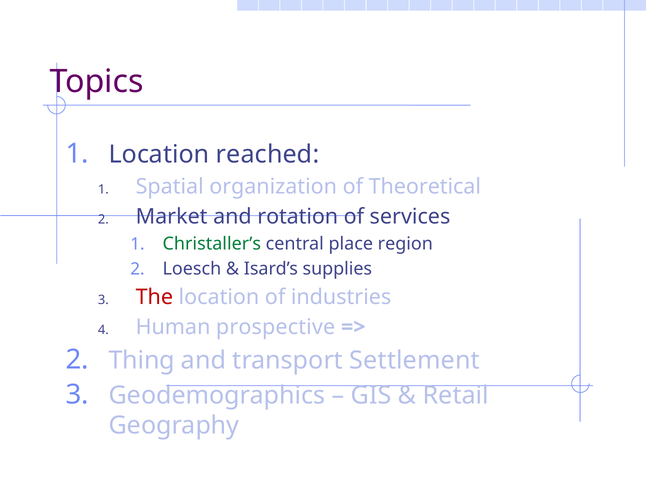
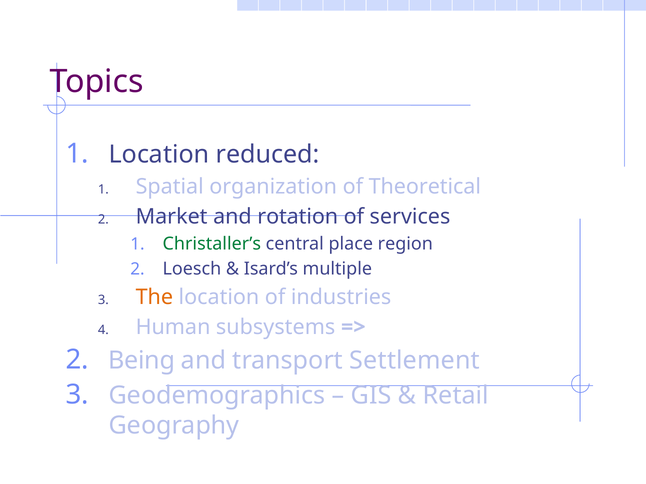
reached: reached -> reduced
supplies: supplies -> multiple
The colour: red -> orange
prospective: prospective -> subsystems
Thing: Thing -> Being
